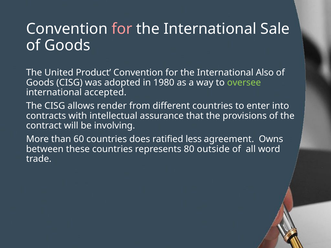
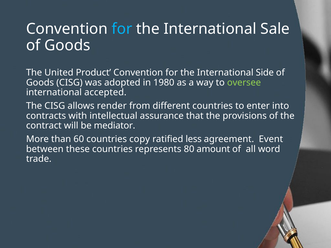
for at (122, 29) colour: pink -> light blue
Also: Also -> Side
involving: involving -> mediator
does: does -> copy
Owns: Owns -> Event
outside: outside -> amount
